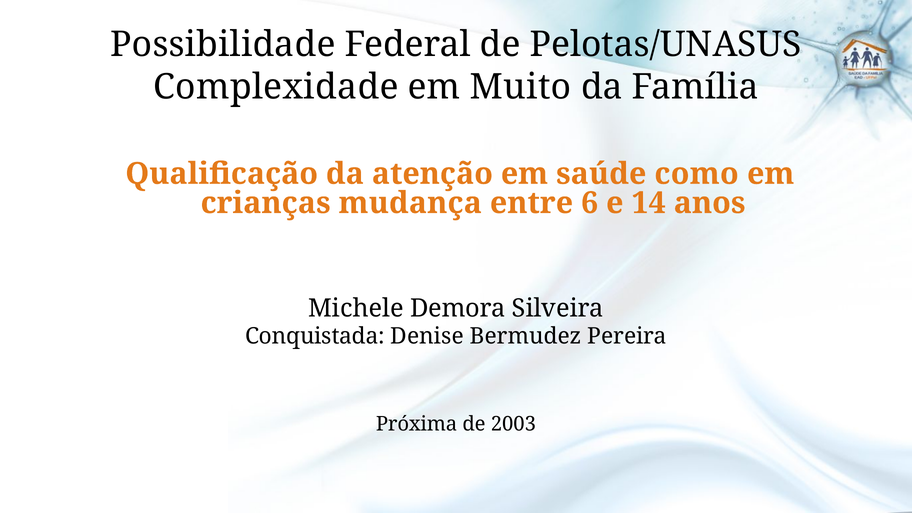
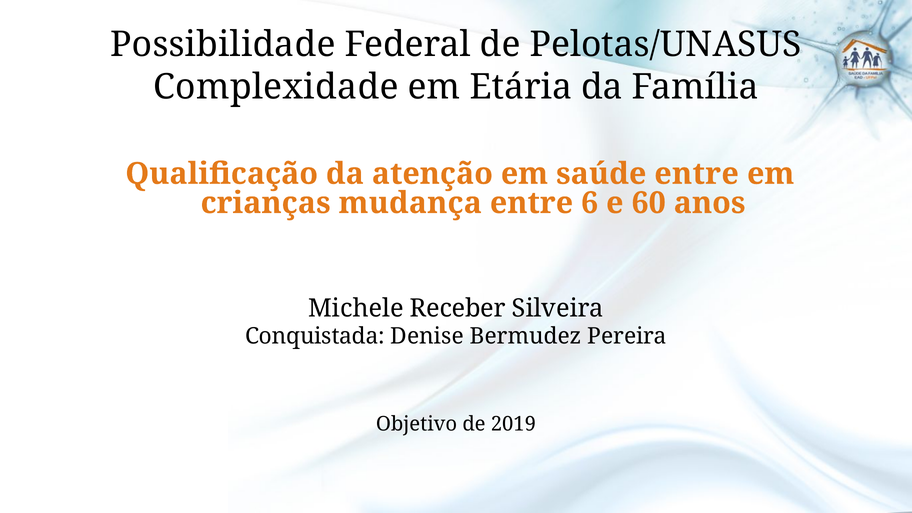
Muito: Muito -> Etária
saúde como: como -> entre
14: 14 -> 60
Demora: Demora -> Receber
Próxima: Próxima -> Objetivo
2003: 2003 -> 2019
